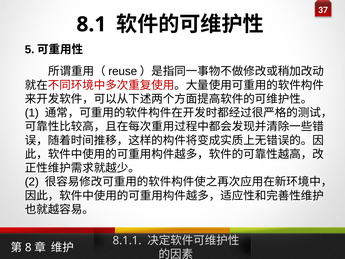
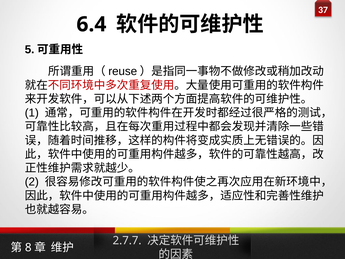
8.1: 8.1 -> 6.4
8.1.1: 8.1.1 -> 2.7.7
